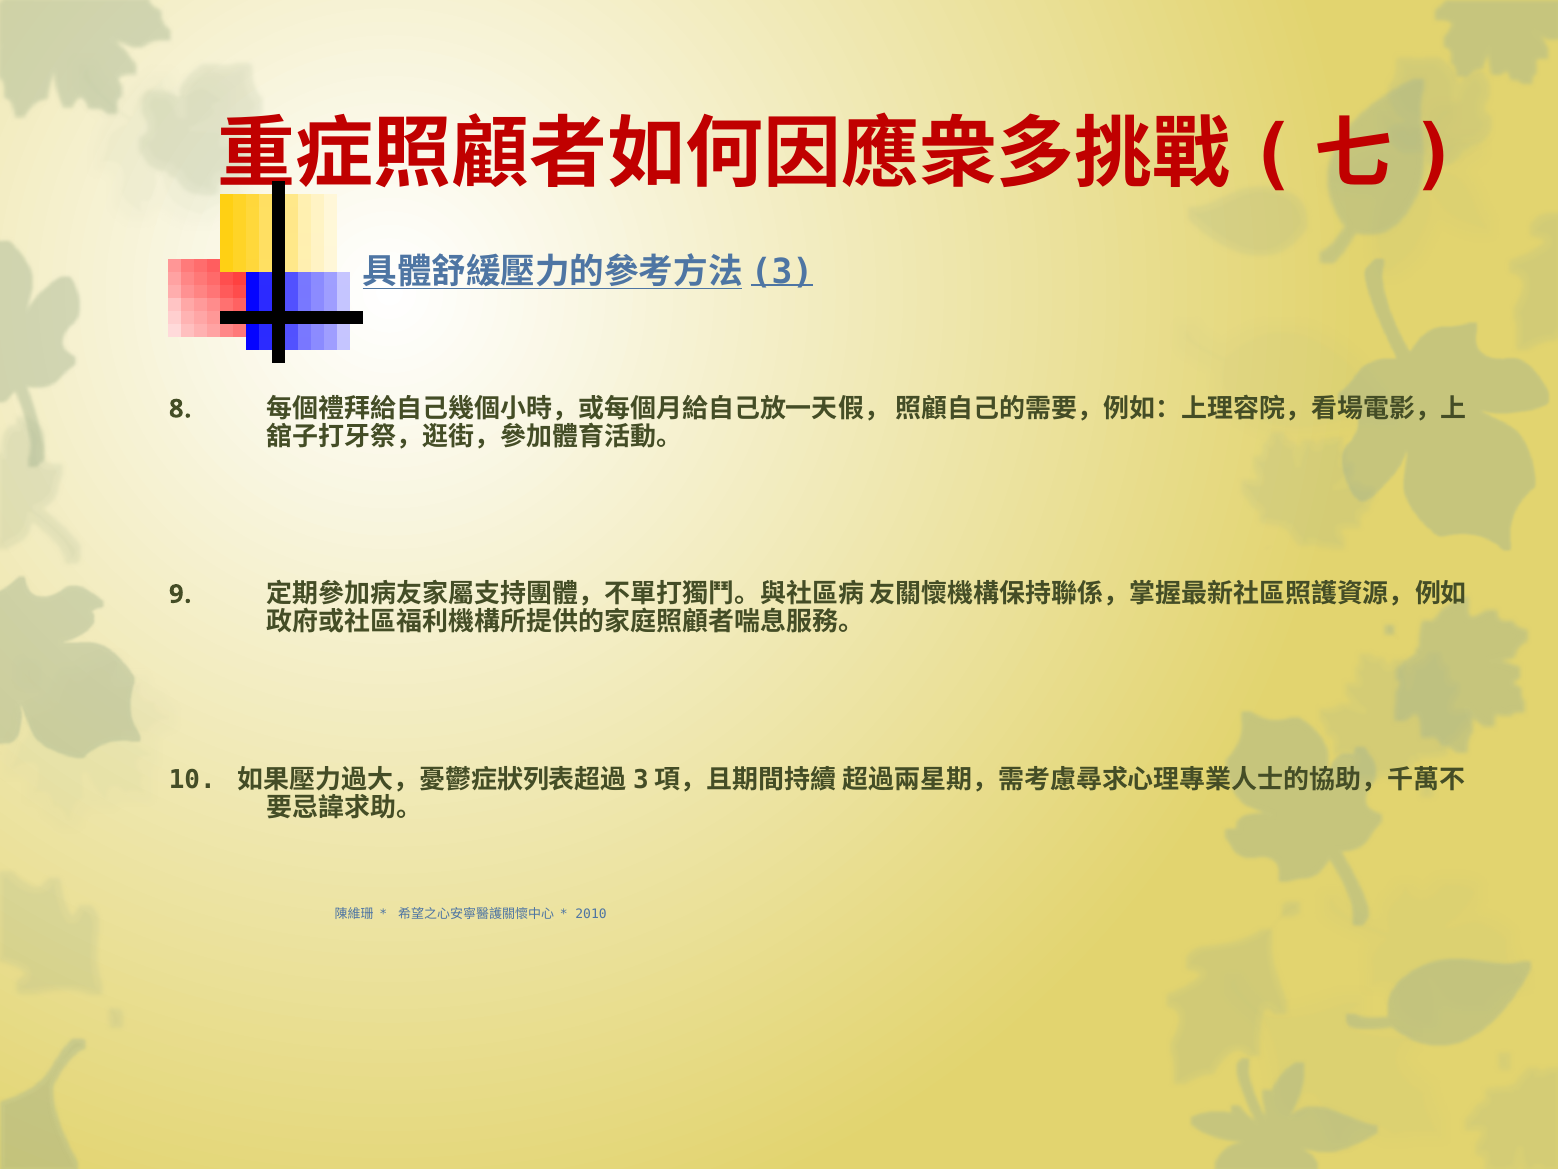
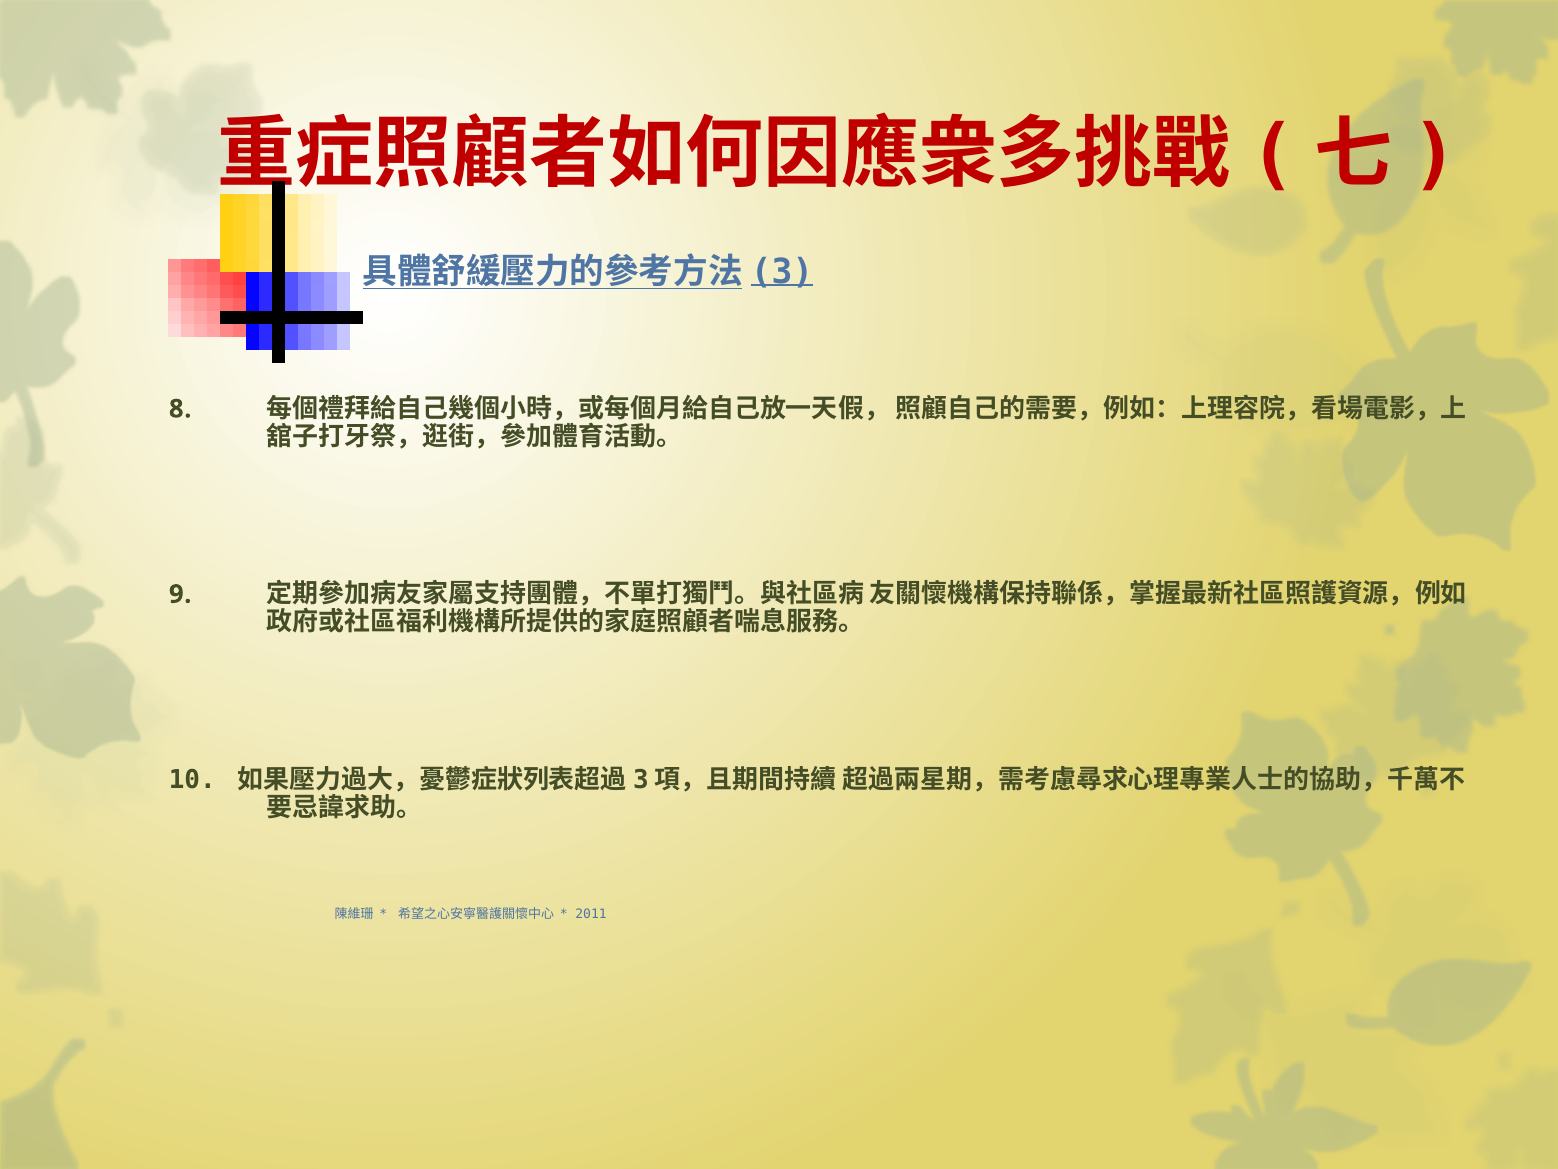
2010: 2010 -> 2011
